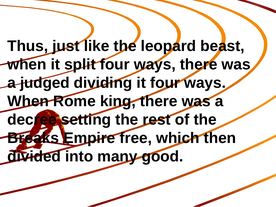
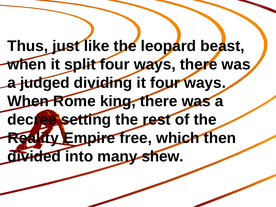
Breaks: Breaks -> Reality
good: good -> shew
